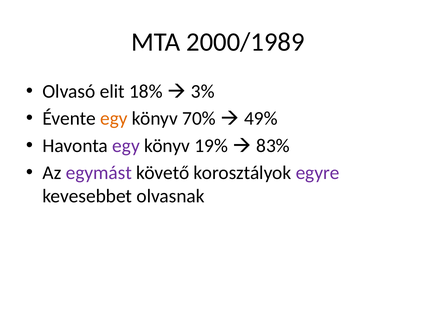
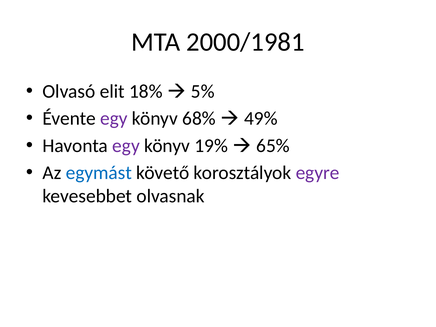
2000/1989: 2000/1989 -> 2000/1981
3%: 3% -> 5%
egy at (114, 119) colour: orange -> purple
70%: 70% -> 68%
83%: 83% -> 65%
egymást colour: purple -> blue
